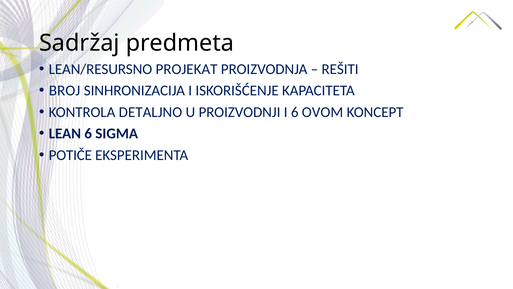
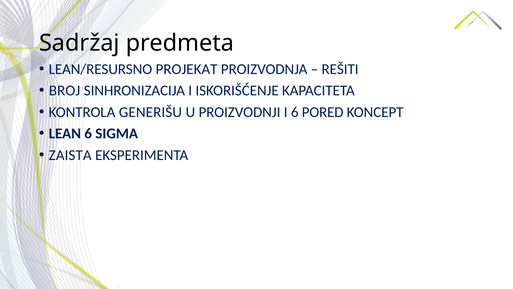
DETALJNO: DETALJNO -> GENERIŠU
OVOM: OVOM -> PORED
POTIČE: POTIČE -> ZAISTA
